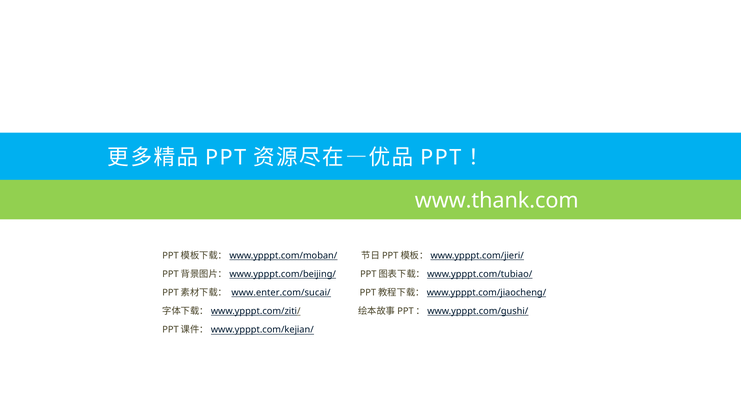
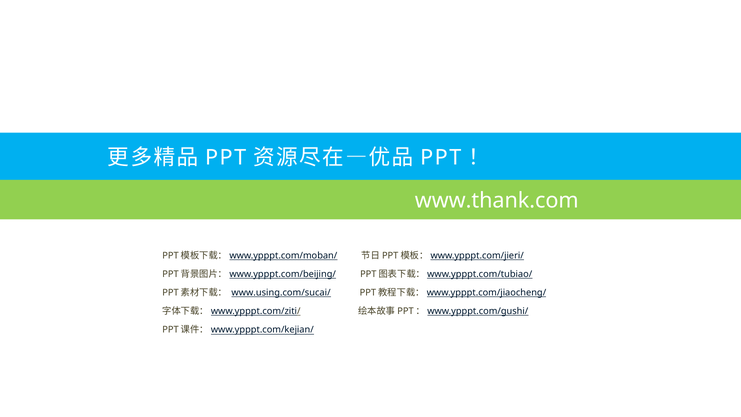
www.enter.com/sucai/: www.enter.com/sucai/ -> www.using.com/sucai/
